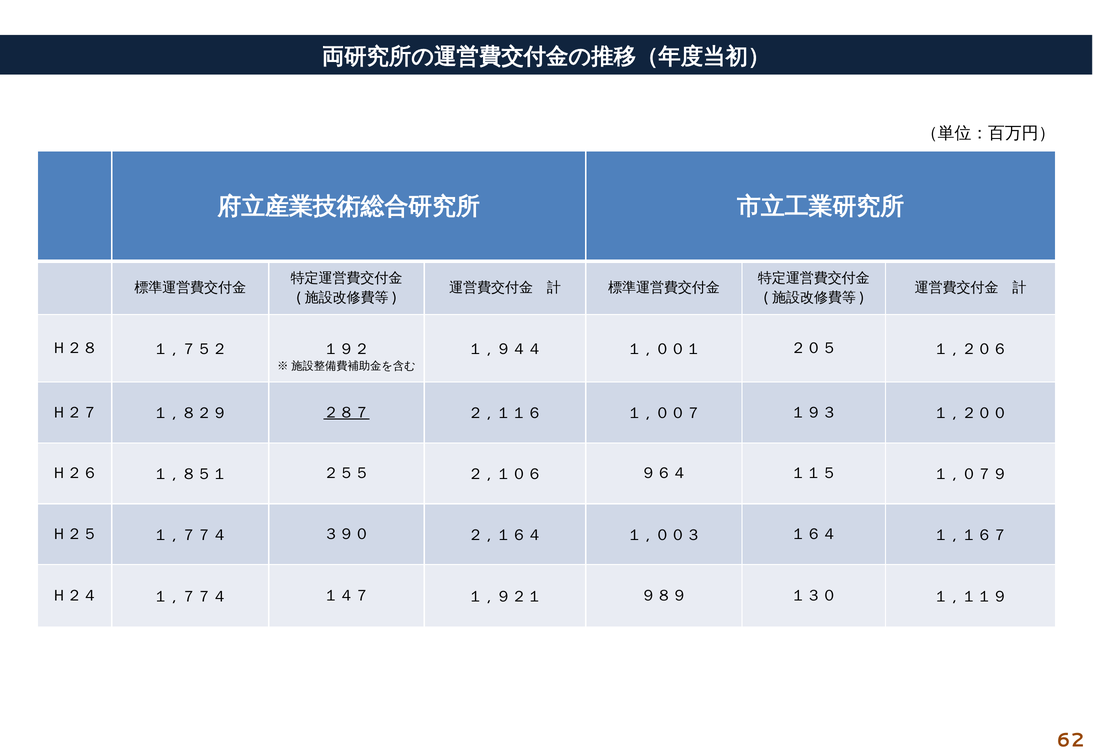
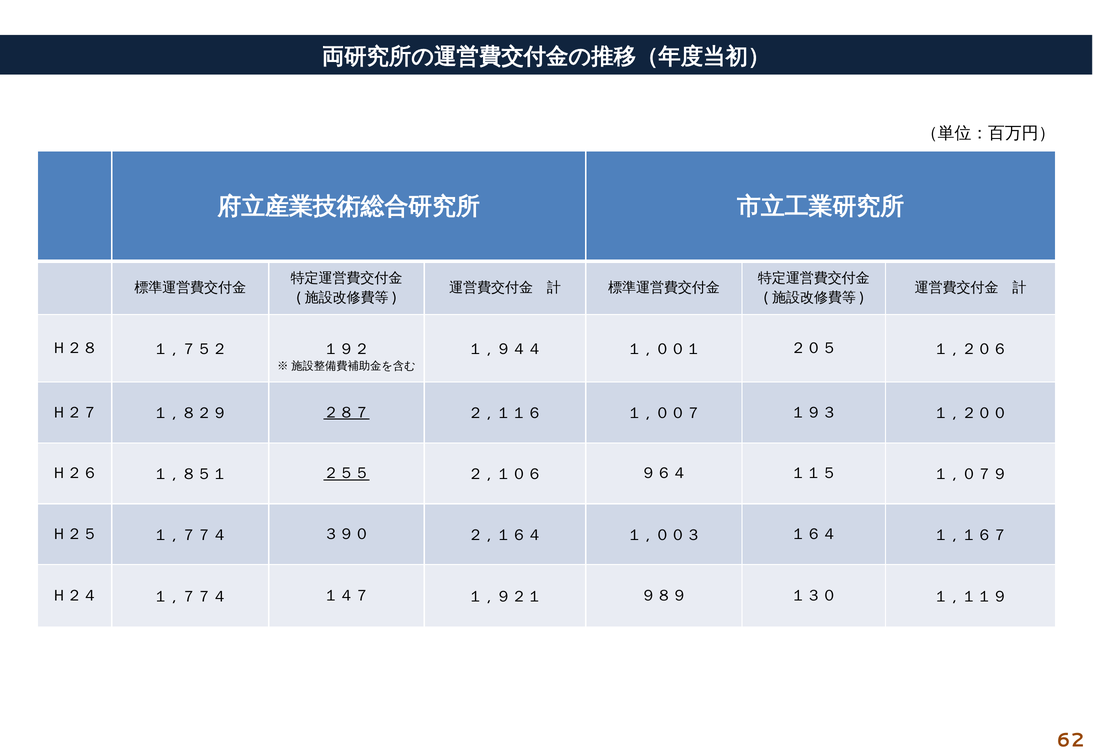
２５５ underline: none -> present
